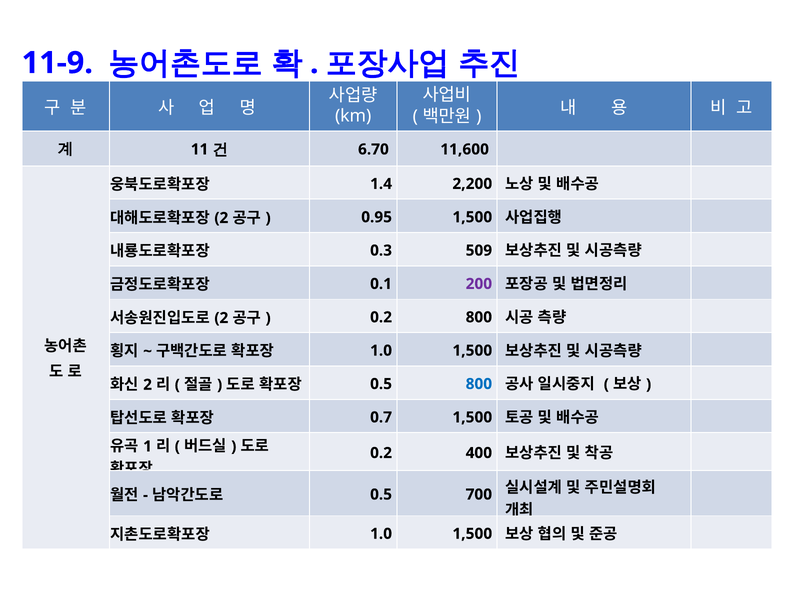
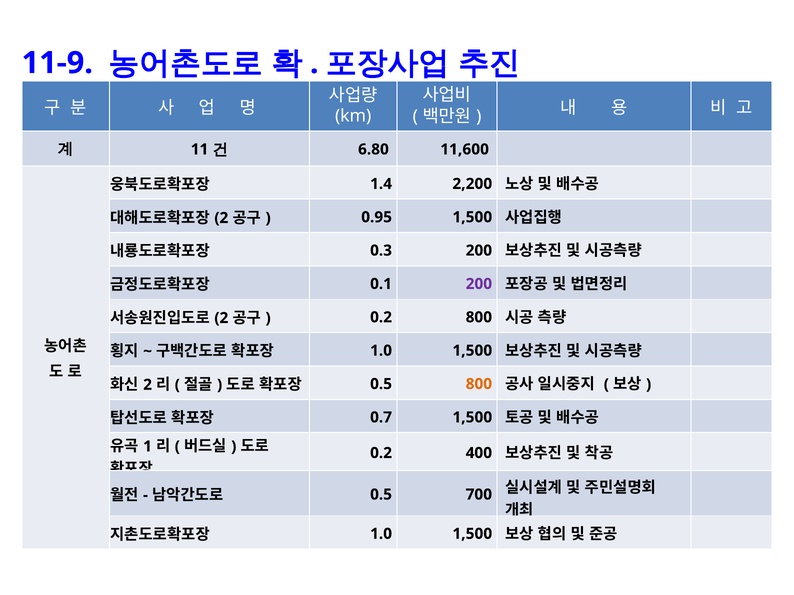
6.70: 6.70 -> 6.80
0.3 509: 509 -> 200
800 at (479, 384) colour: blue -> orange
